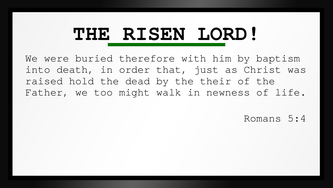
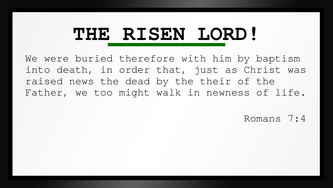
hold: hold -> news
5:4: 5:4 -> 7:4
